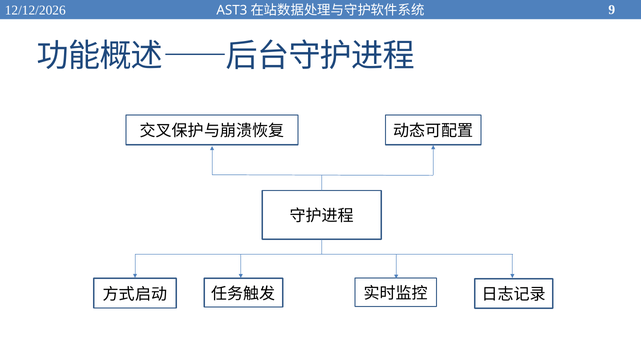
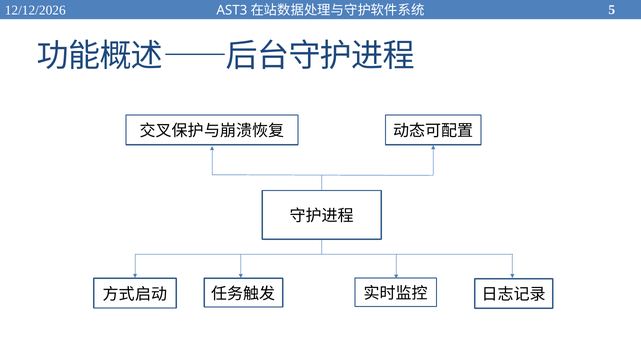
9: 9 -> 5
